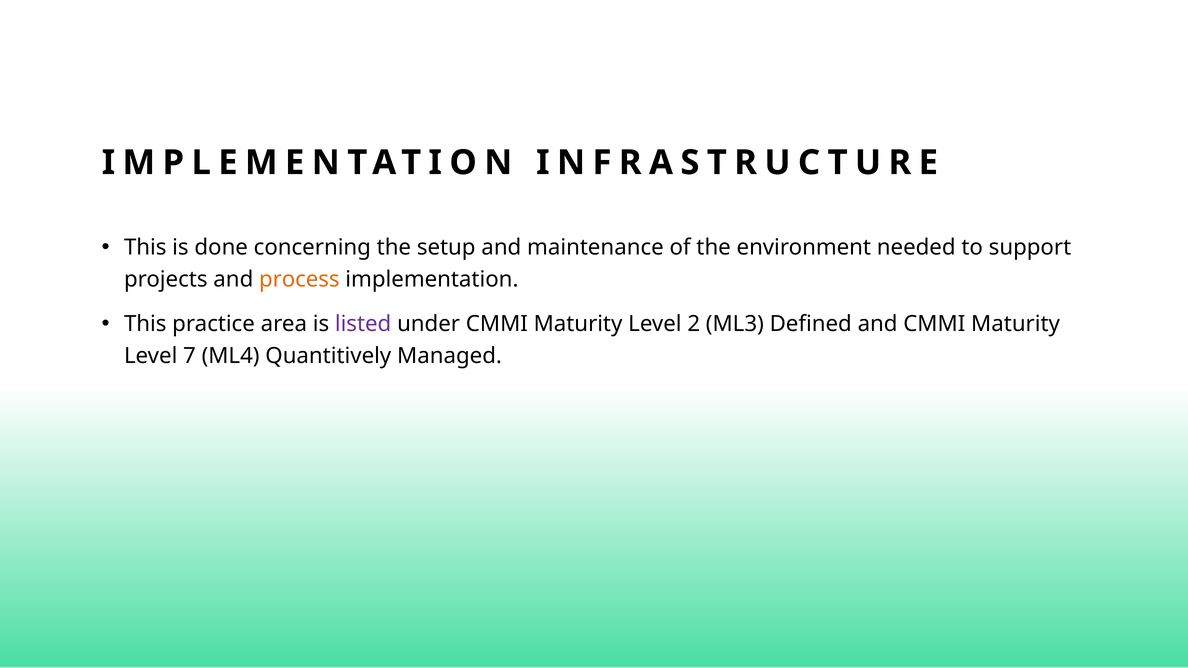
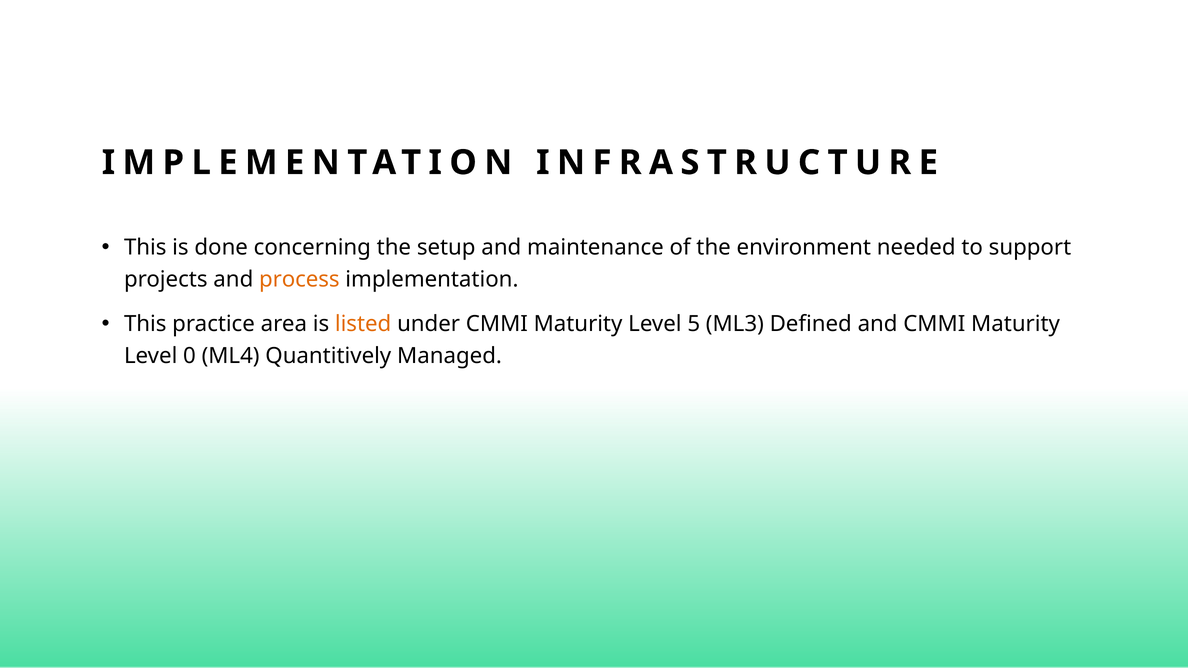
listed colour: purple -> orange
2: 2 -> 5
7: 7 -> 0
